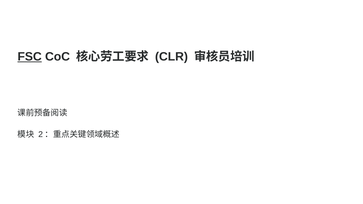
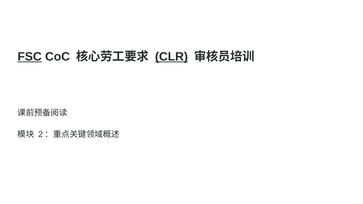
CLR underline: none -> present
